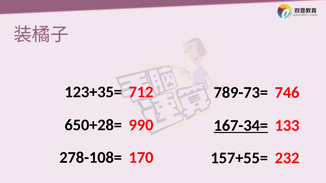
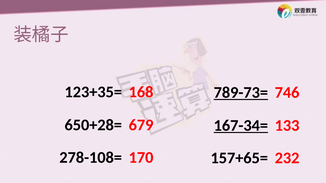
712: 712 -> 168
789-73= underline: none -> present
990: 990 -> 679
157+55=: 157+55= -> 157+65=
